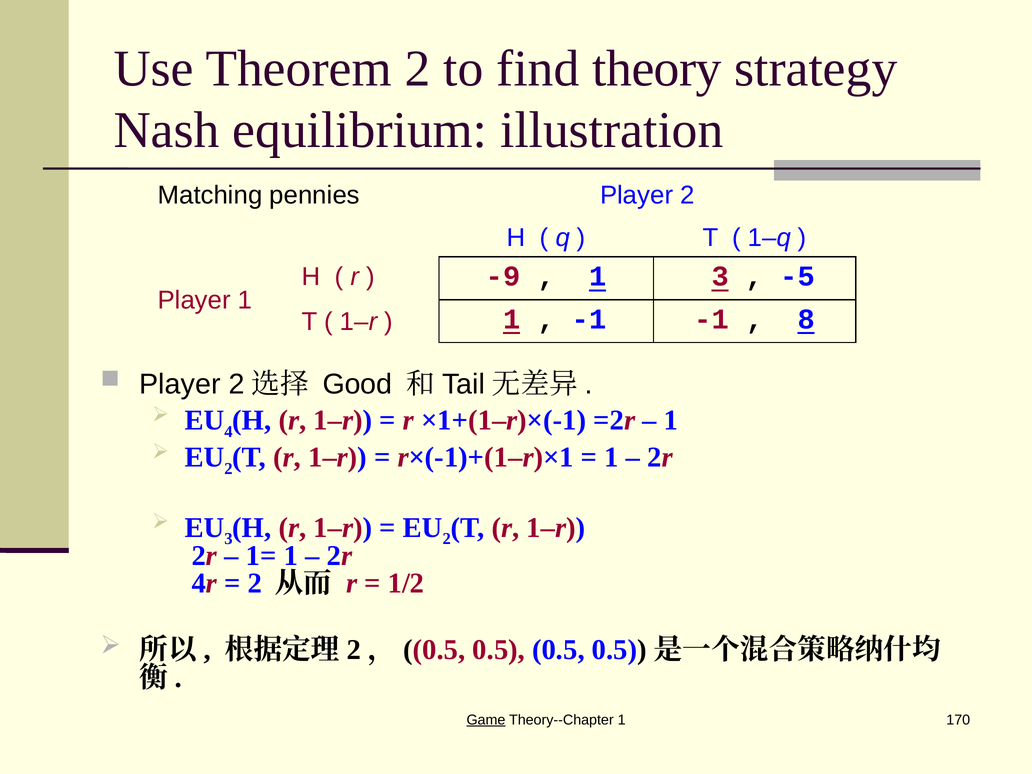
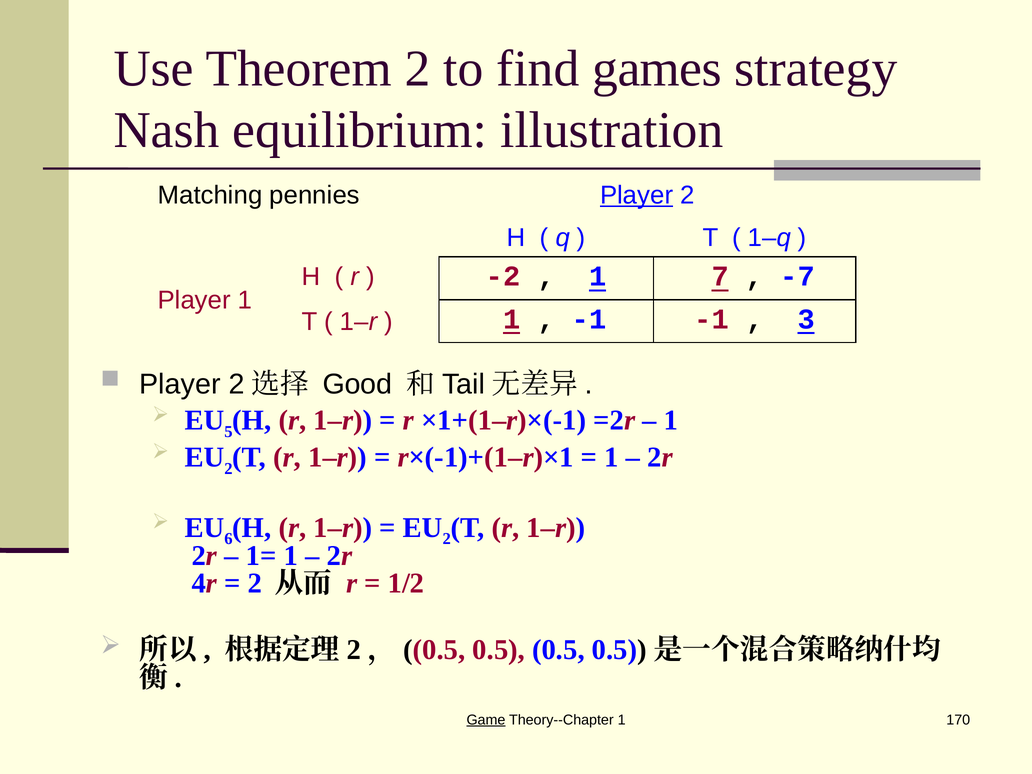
theory: theory -> games
Player at (637, 195) underline: none -> present
-9: -9 -> -2
1 3: 3 -> 7
-5: -5 -> -7
8: 8 -> 3
4: 4 -> 5
3 at (228, 539): 3 -> 6
